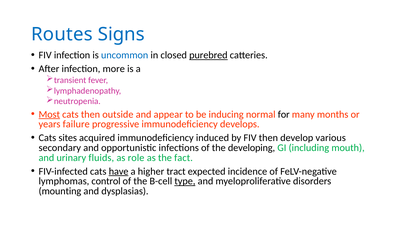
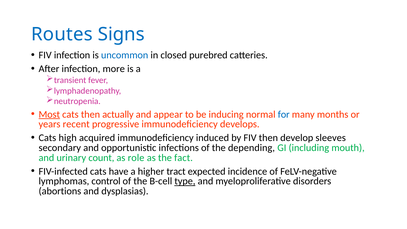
purebred underline: present -> none
outside: outside -> actually
for colour: black -> blue
failure: failure -> recent
sites: sites -> high
various: various -> sleeves
developing: developing -> depending
fluids: fluids -> count
have underline: present -> none
mounting: mounting -> abortions
